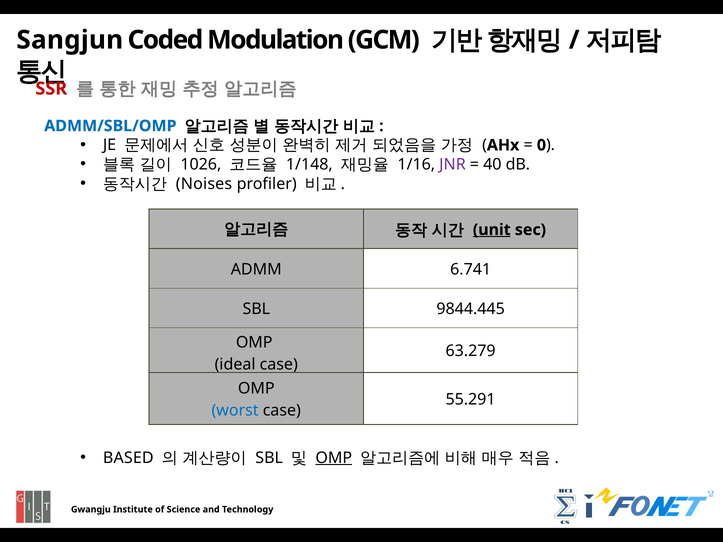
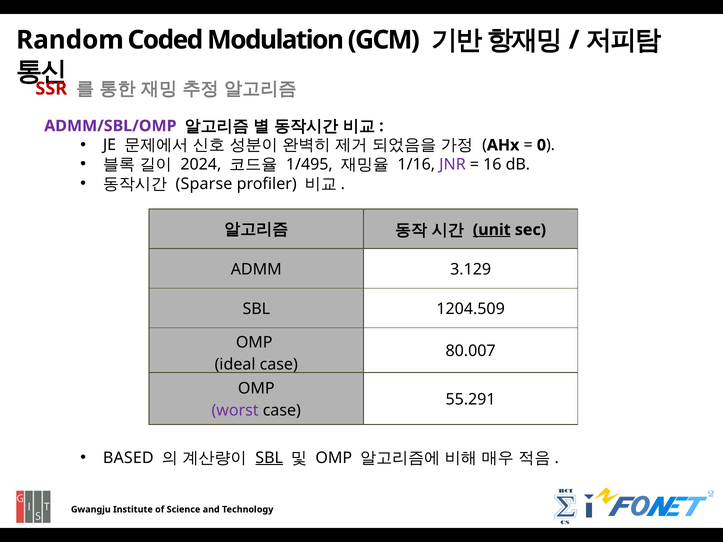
Sangjun: Sangjun -> Random
ADMM/SBL/OMP colour: blue -> purple
1026: 1026 -> 2024
1/148: 1/148 -> 1/495
40: 40 -> 16
Noises: Noises -> Sparse
6.741: 6.741 -> 3.129
9844.445: 9844.445 -> 1204.509
63.279: 63.279 -> 80.007
worst colour: blue -> purple
SBL at (269, 458) underline: none -> present
OMP at (334, 458) underline: present -> none
